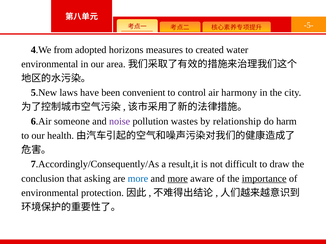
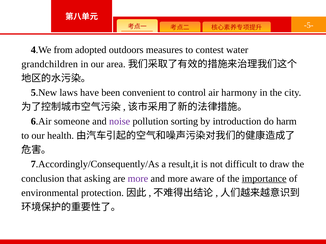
horizons: horizons -> outdoors
created: created -> contest
environmental at (50, 64): environmental -> grandchildren
wastes: wastes -> sorting
relationship: relationship -> introduction
more at (138, 179) colour: blue -> purple
more at (178, 179) underline: present -> none
